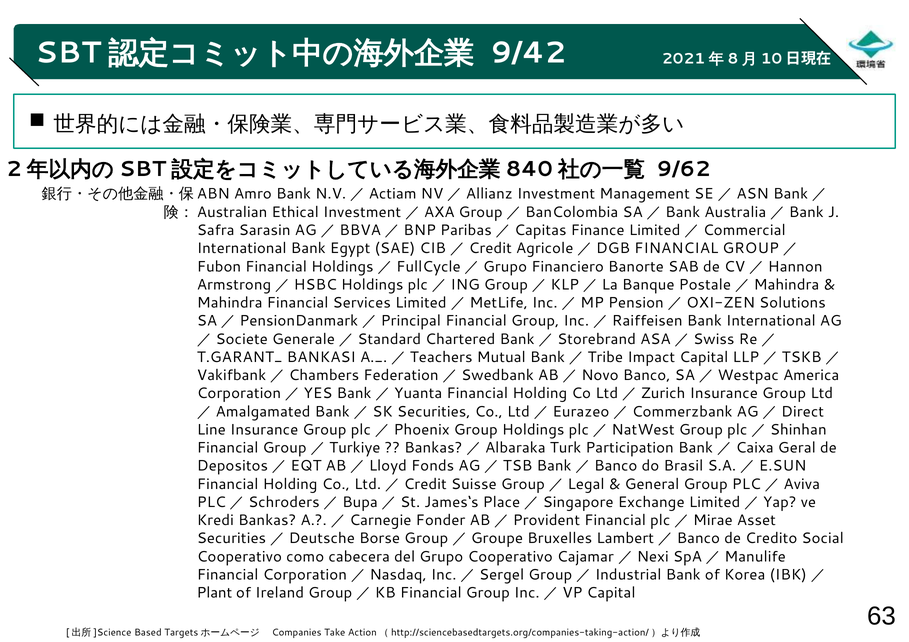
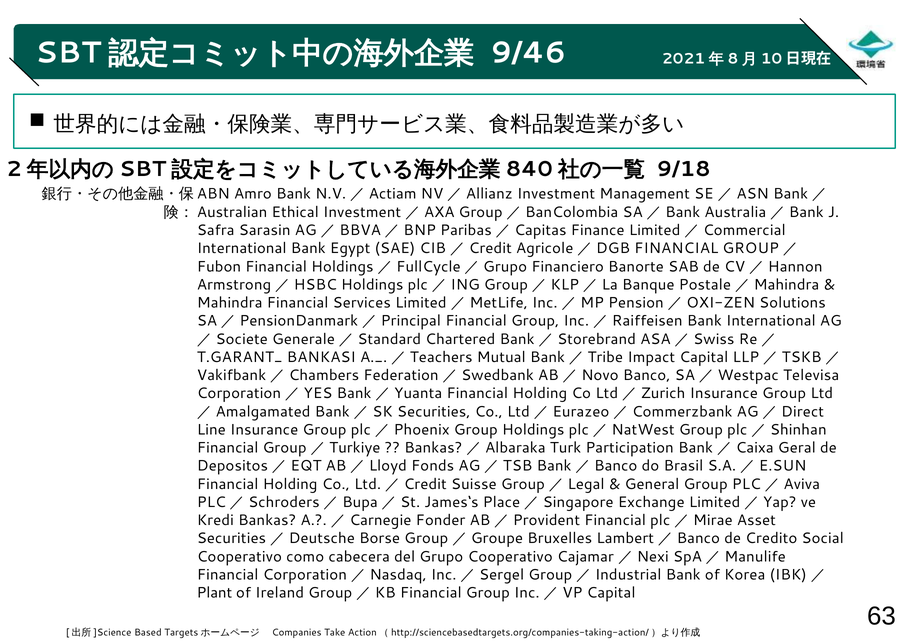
9/42: 9/42 -> 9/46
9/62: 9/62 -> 9/18
America: America -> Televisa
